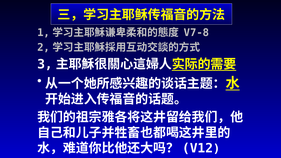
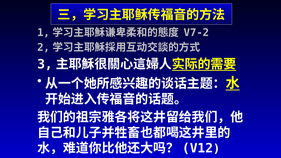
V7-8: V7-8 -> V7-2
